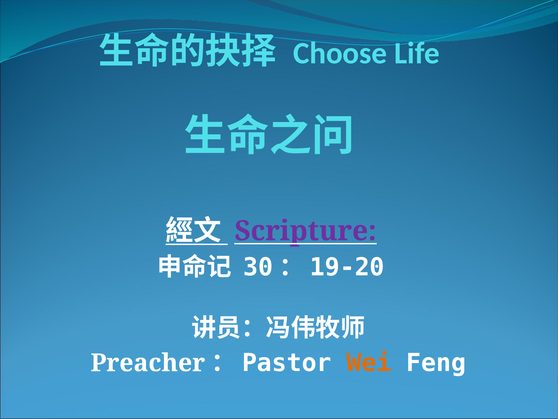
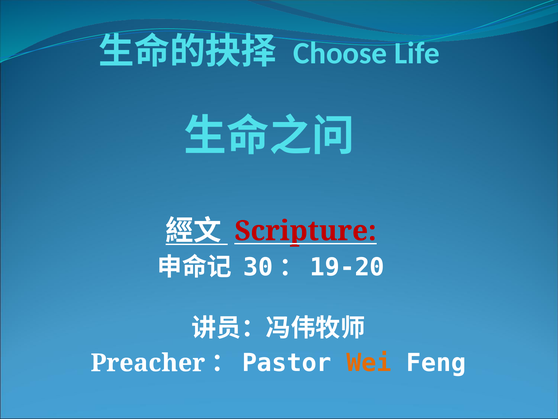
Scripture colour: purple -> red
